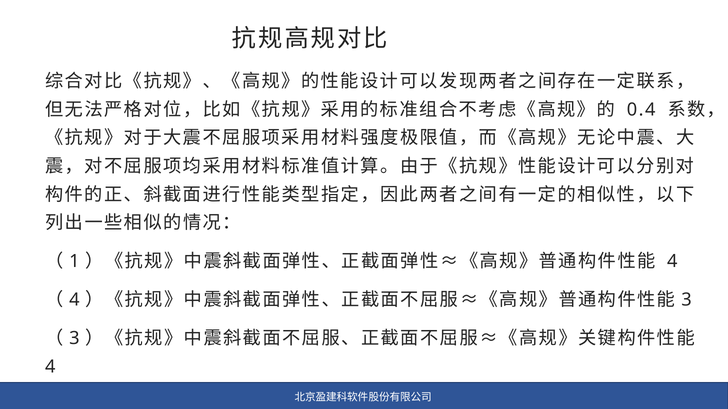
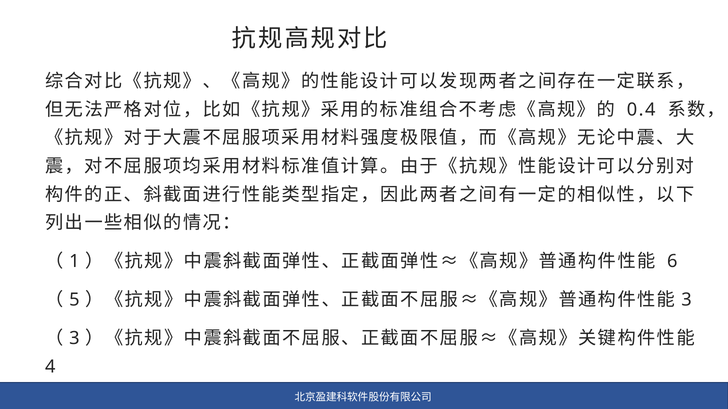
4 at (672, 262): 4 -> 6
4 at (74, 300): 4 -> 5
